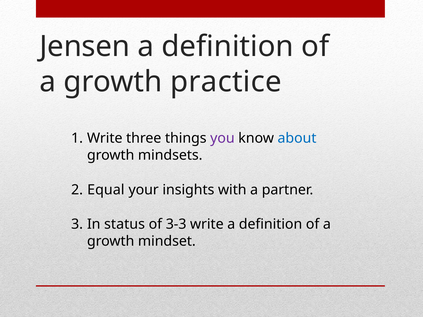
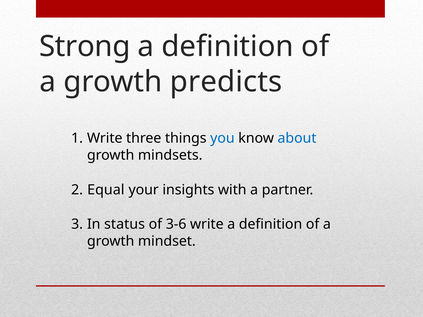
Jensen: Jensen -> Strong
practice: practice -> predicts
you colour: purple -> blue
3-3: 3-3 -> 3-6
